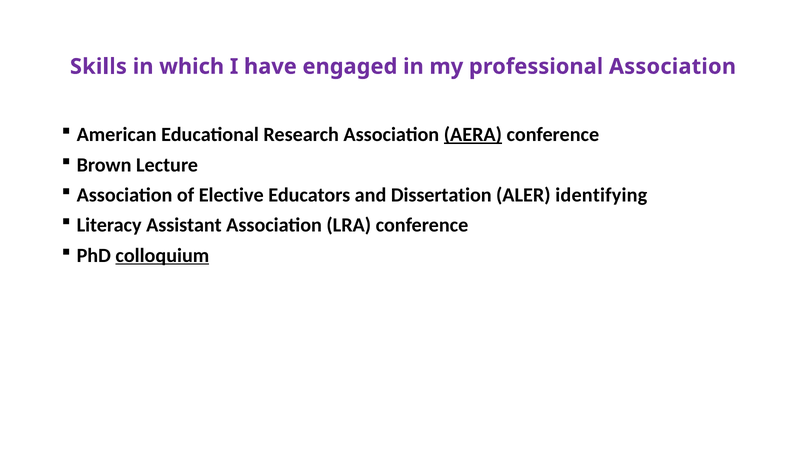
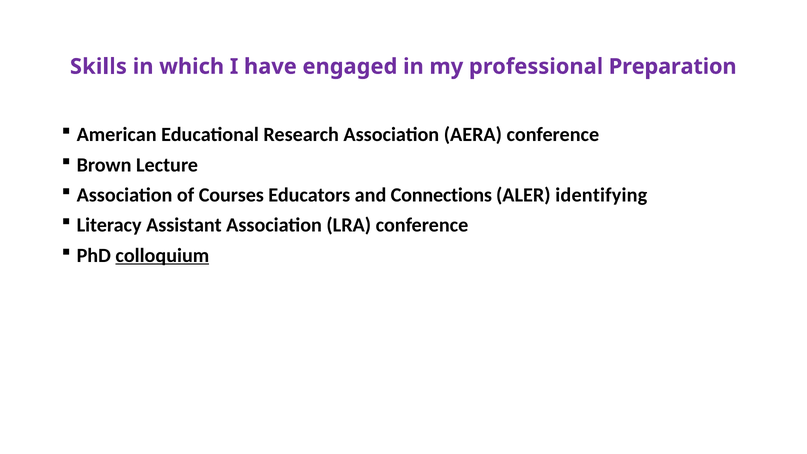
professional Association: Association -> Preparation
AERA underline: present -> none
Elective: Elective -> Courses
Dissertation: Dissertation -> Connections
